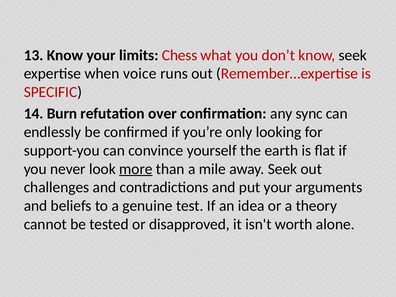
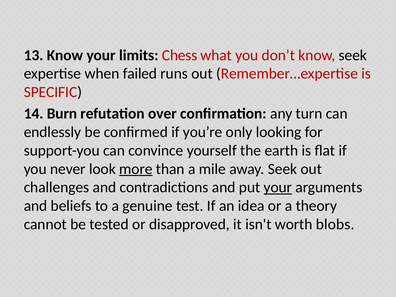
voice: voice -> failed
sync: sync -> turn
your at (278, 187) underline: none -> present
alone: alone -> blobs
